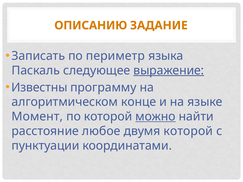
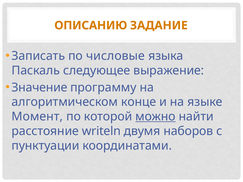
периметр: периметр -> числовые
выражение underline: present -> none
Известны: Известны -> Значение
любое: любое -> writeln
двумя которой: которой -> наборов
